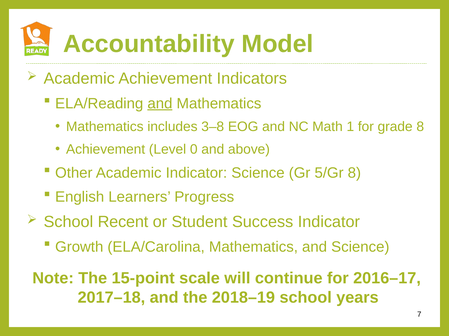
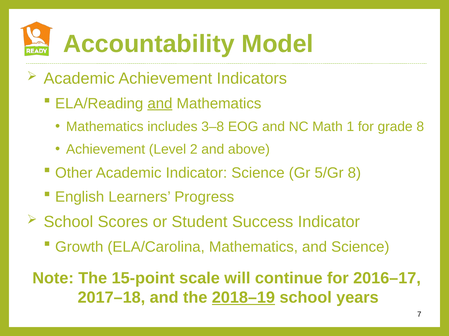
0: 0 -> 2
Recent: Recent -> Scores
2018–19 underline: none -> present
